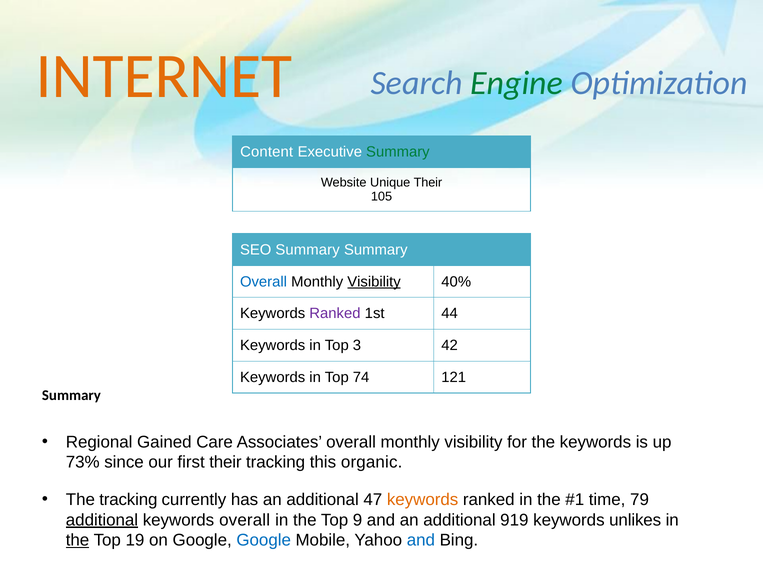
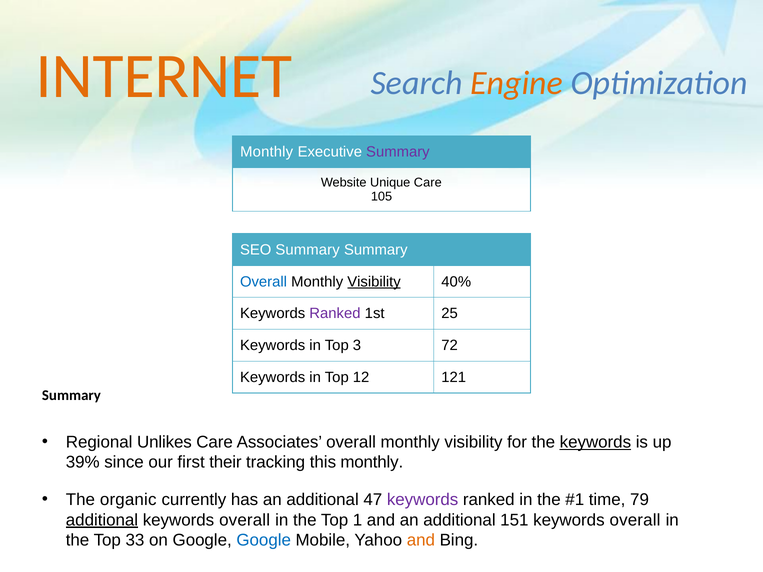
Engine colour: green -> orange
Content at (267, 152): Content -> Monthly
Summary at (398, 152) colour: green -> purple
Unique Their: Their -> Care
44: 44 -> 25
42: 42 -> 72
74: 74 -> 12
Gained: Gained -> Unlikes
keywords at (595, 442) underline: none -> present
73%: 73% -> 39%
this organic: organic -> monthly
The tracking: tracking -> organic
keywords at (423, 500) colour: orange -> purple
9: 9 -> 1
919: 919 -> 151
unlikes at (635, 520): unlikes -> overall
the at (78, 541) underline: present -> none
19: 19 -> 33
and at (421, 541) colour: blue -> orange
